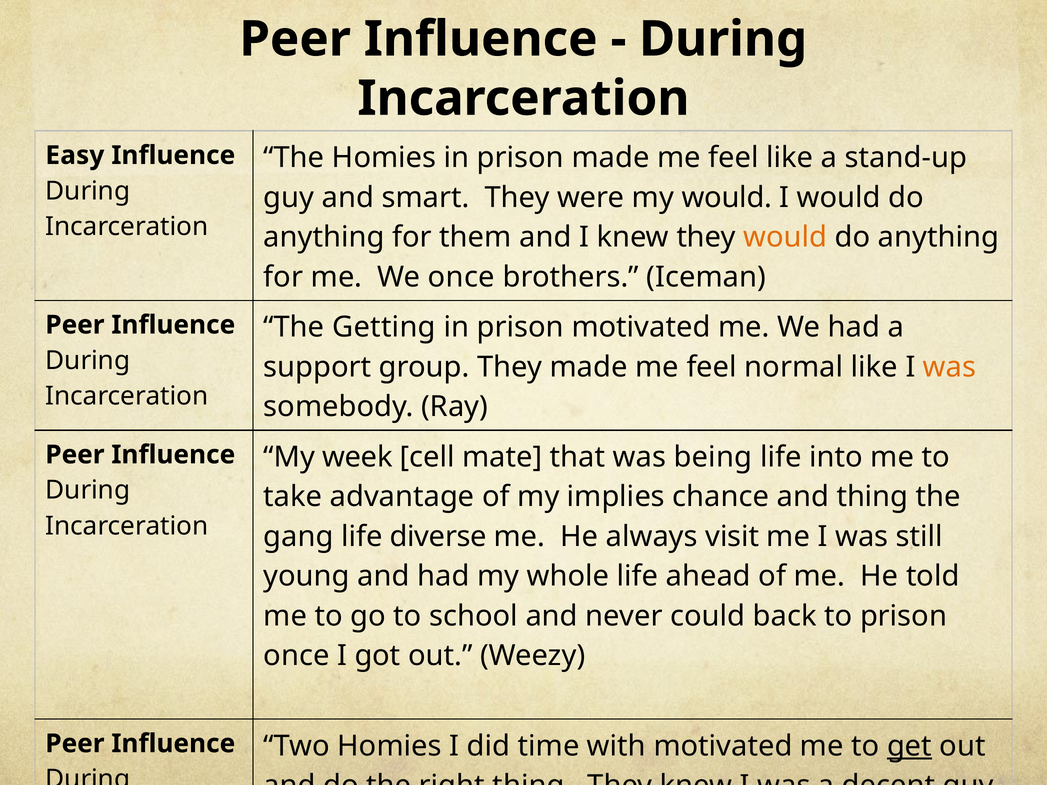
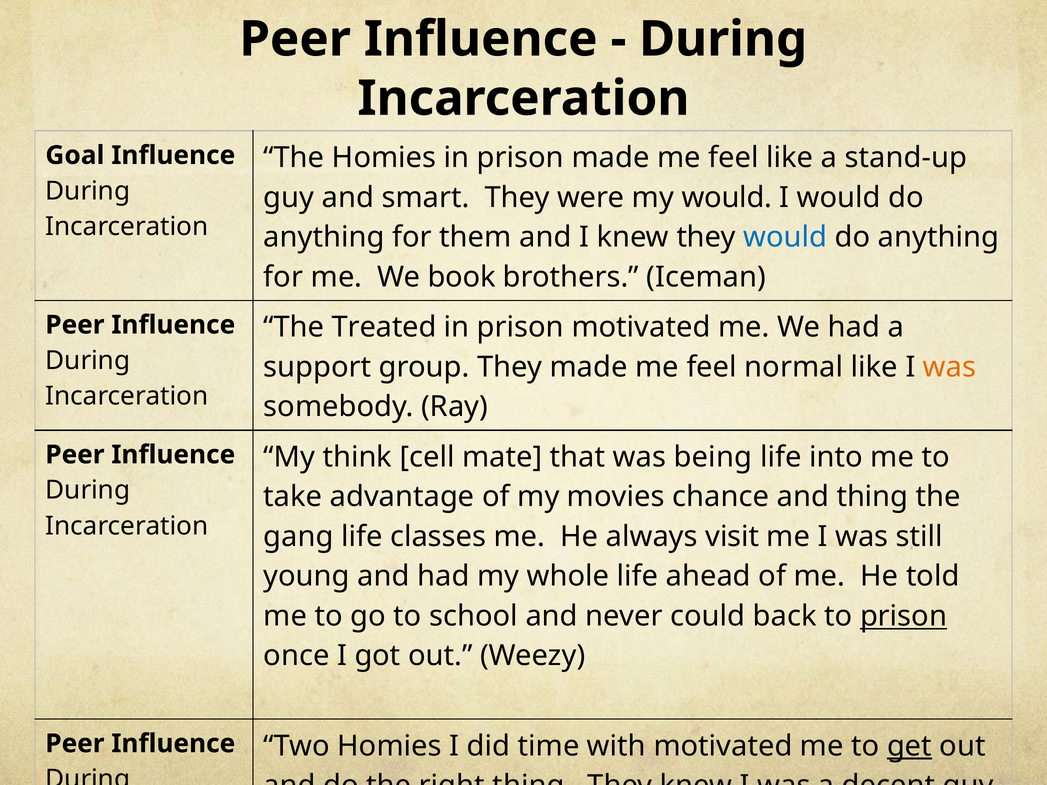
Easy: Easy -> Goal
would at (785, 237) colour: orange -> blue
We once: once -> book
Getting: Getting -> Treated
week: week -> think
implies: implies -> movies
diverse: diverse -> classes
prison at (904, 616) underline: none -> present
